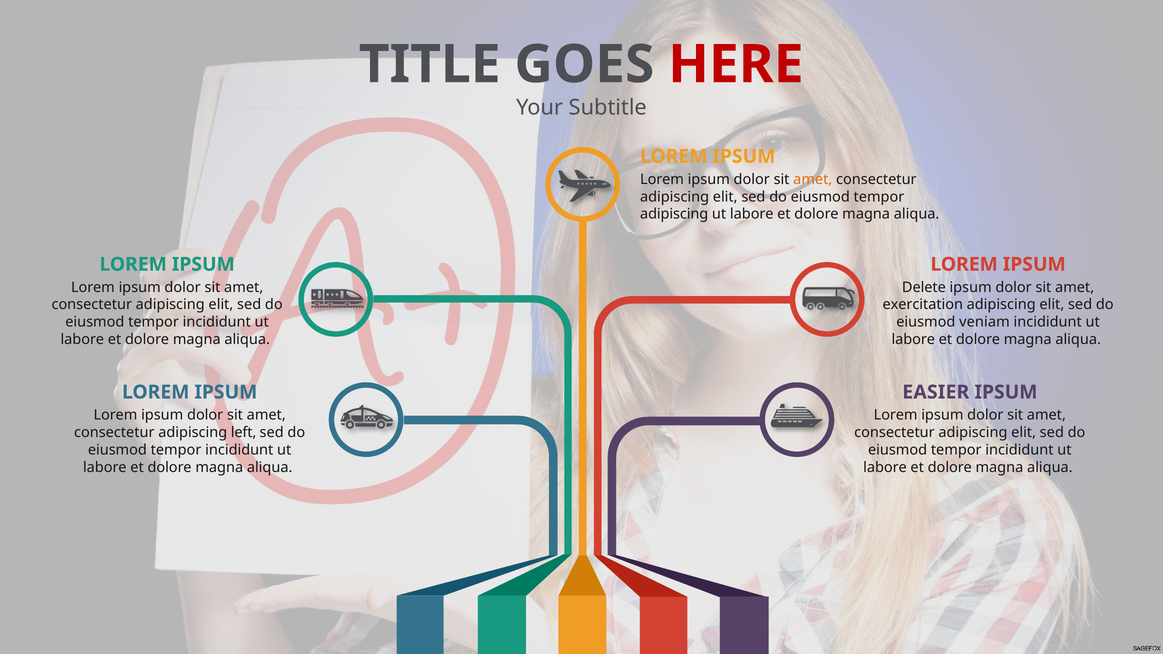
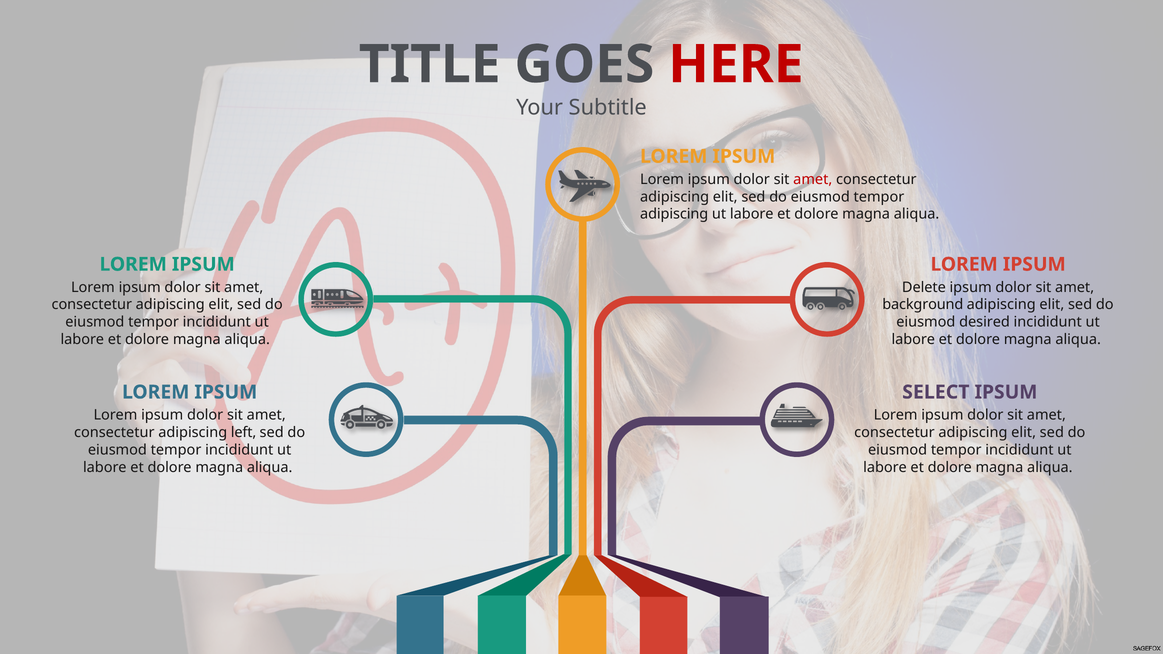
amet at (813, 179) colour: orange -> red
exercitation: exercitation -> background
veniam: veniam -> desired
EASIER: EASIER -> SELECT
